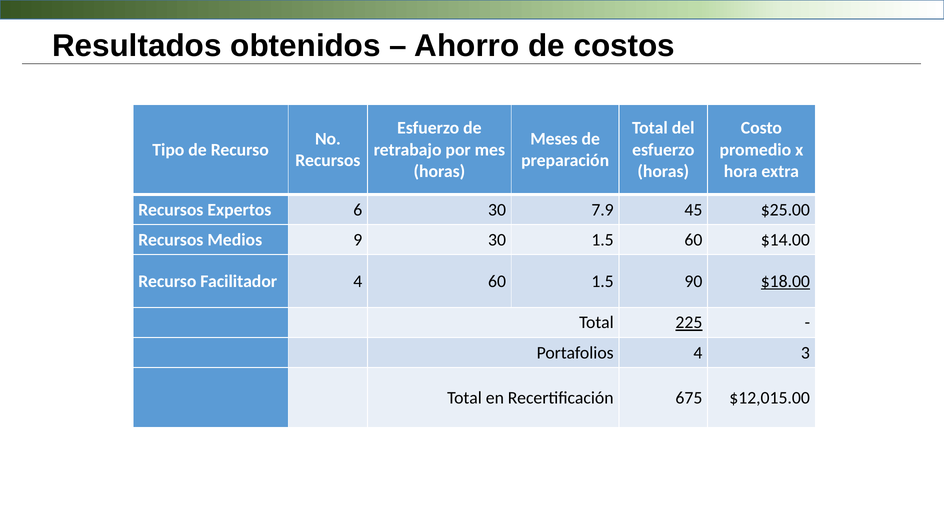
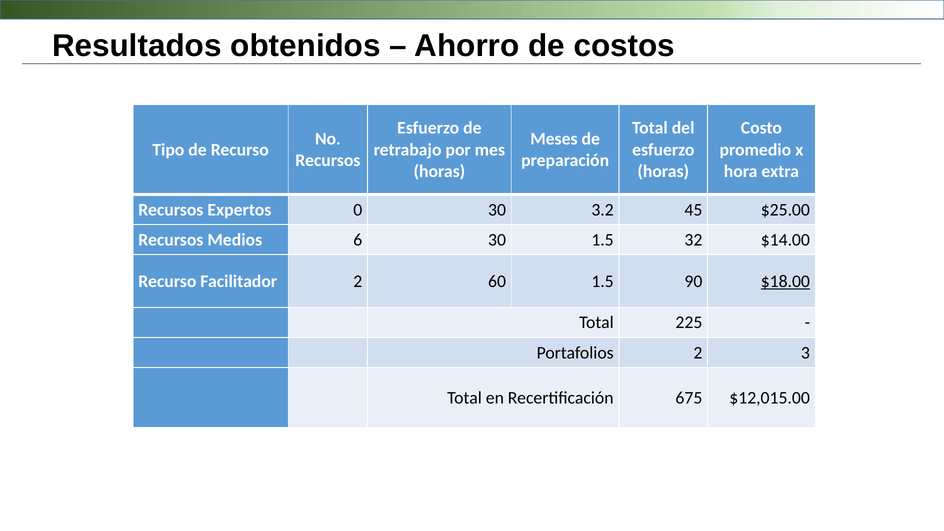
6: 6 -> 0
7.9: 7.9 -> 3.2
9: 9 -> 6
1.5 60: 60 -> 32
Facilitador 4: 4 -> 2
225 underline: present -> none
Portafolios 4: 4 -> 2
